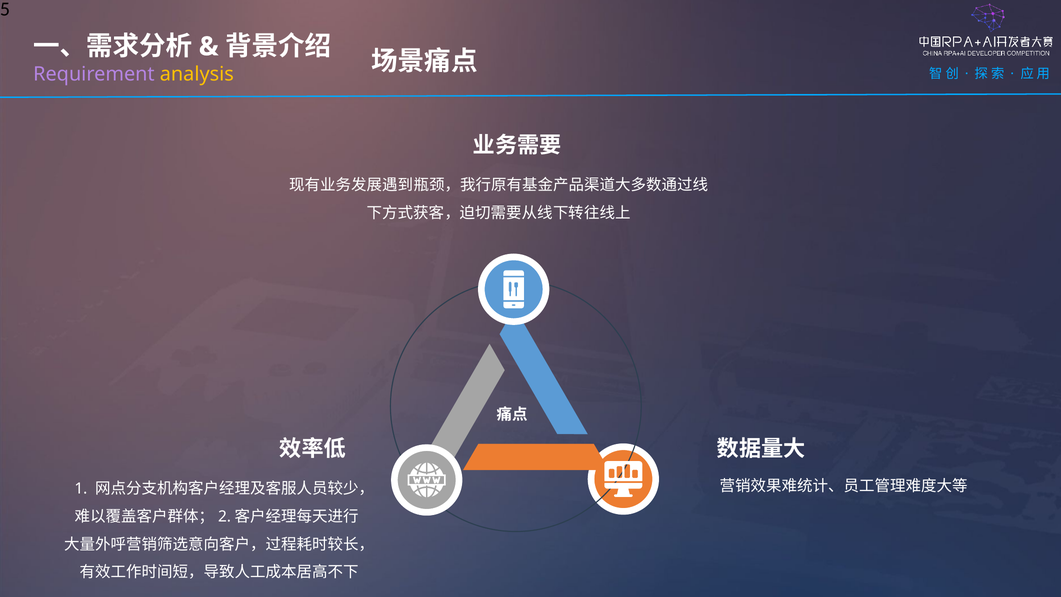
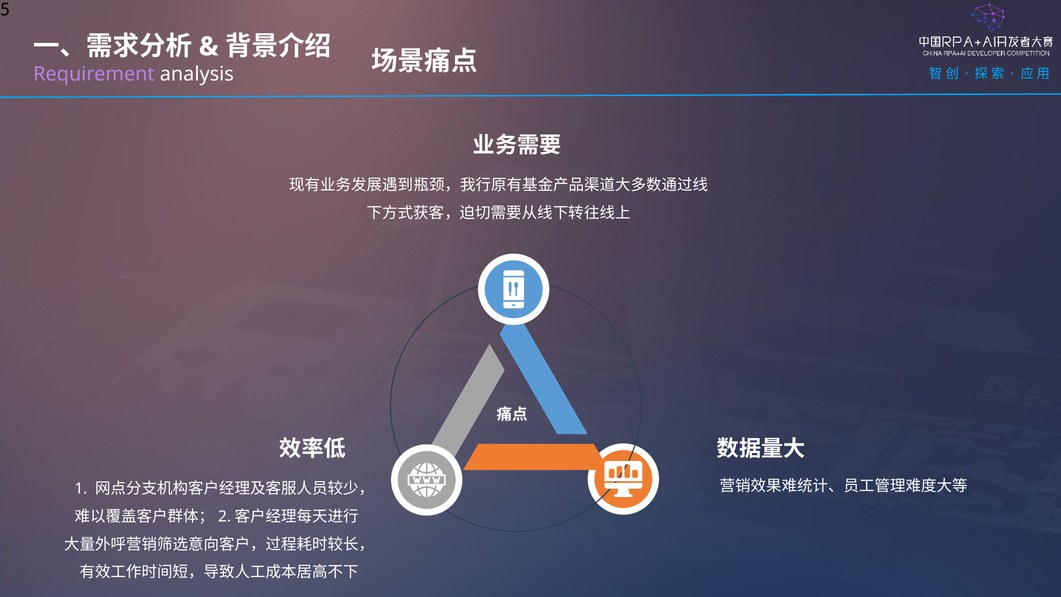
analysis colour: yellow -> white
